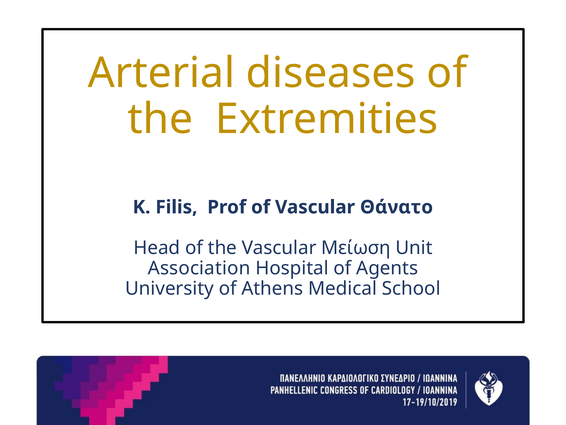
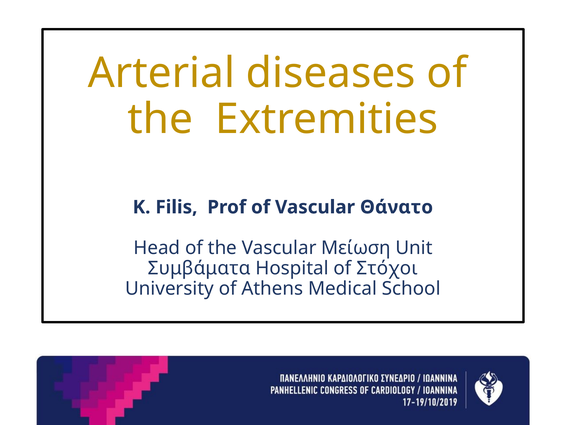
Association: Association -> Συμβάματα
Agents: Agents -> Στόχοι
